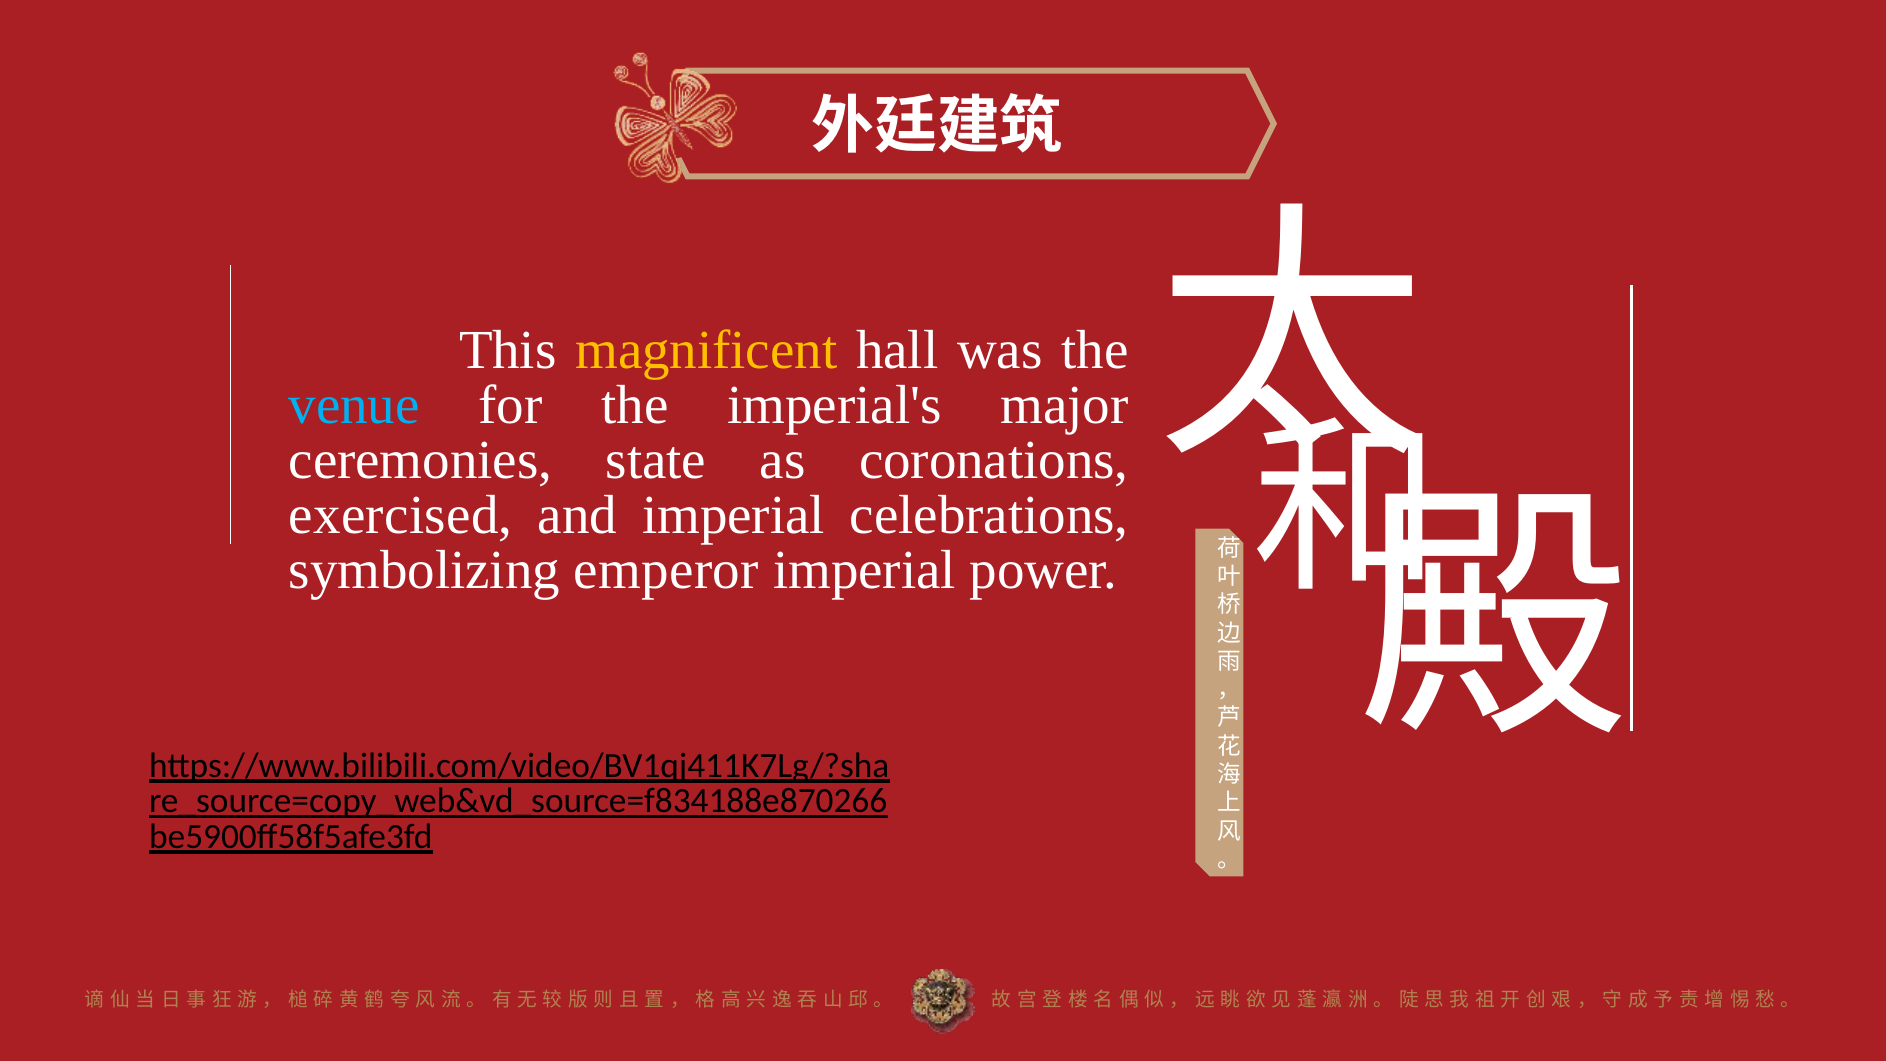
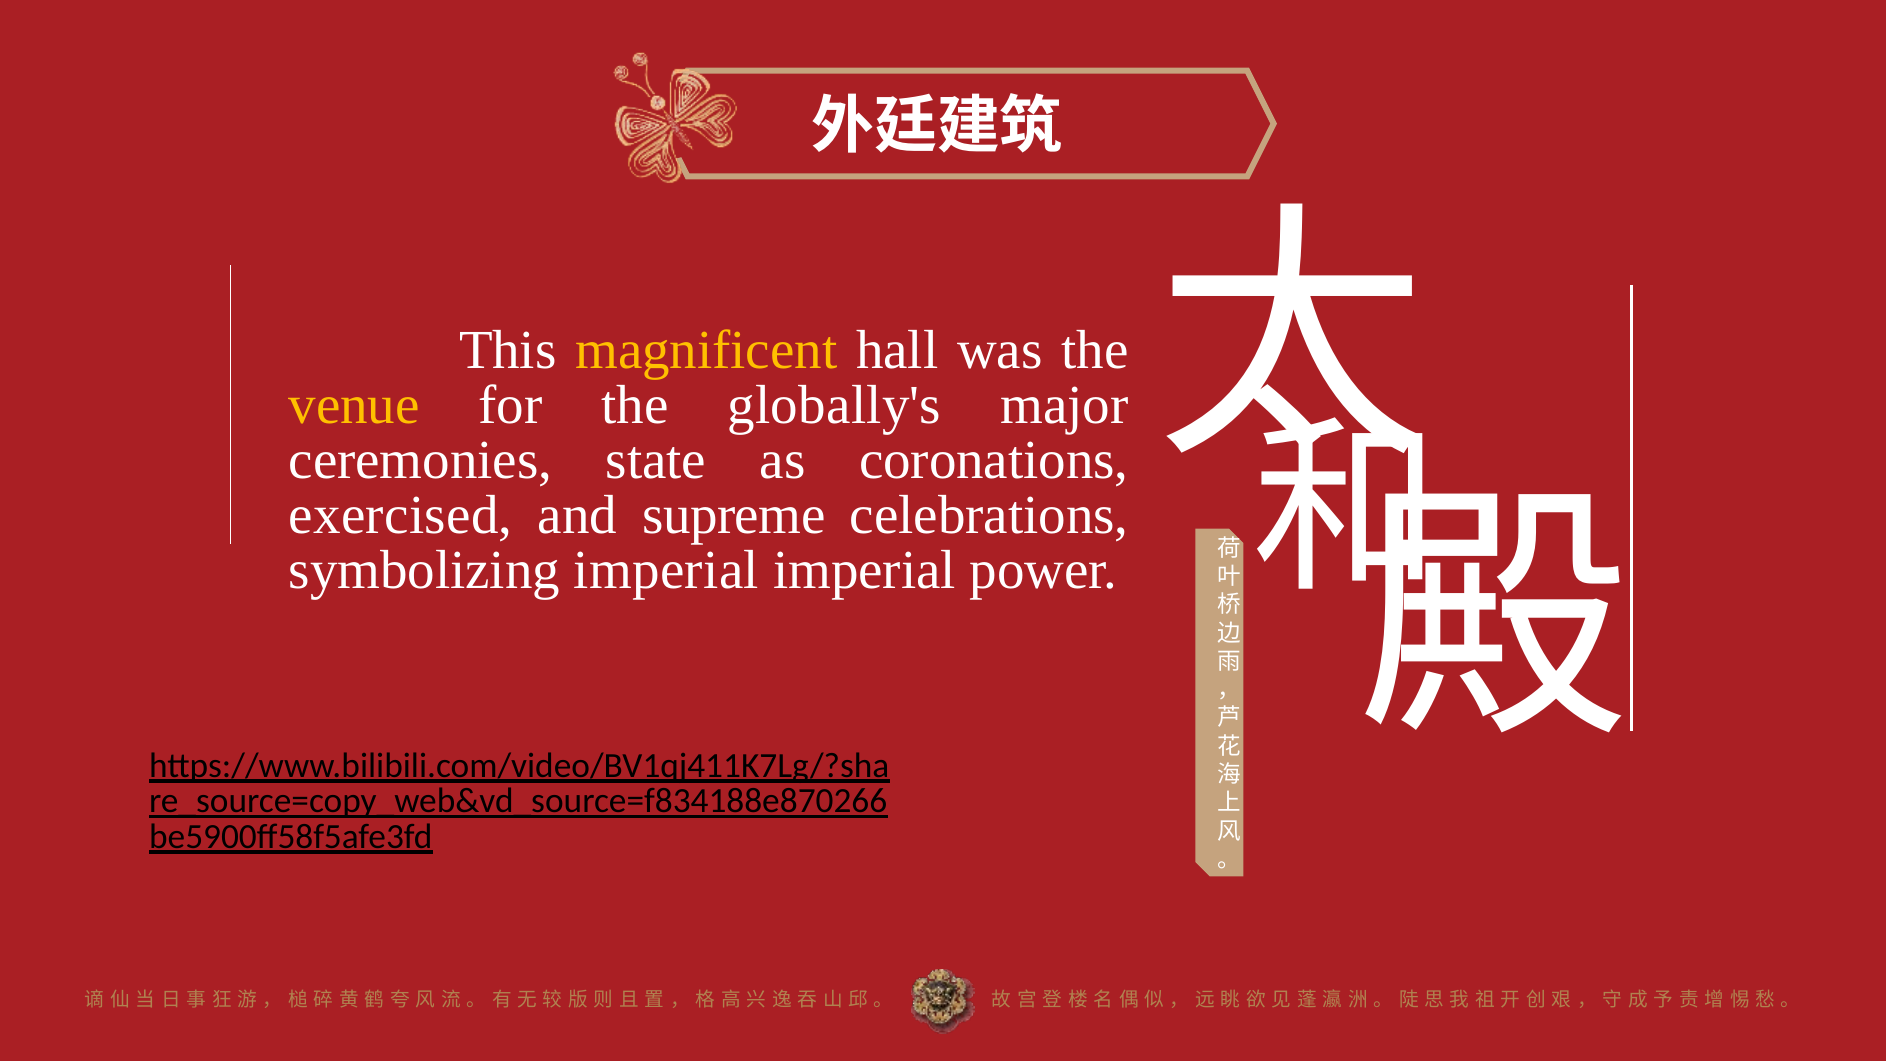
venue colour: light blue -> yellow
imperial's: imperial's -> globally's
and imperial: imperial -> supreme
symbolizing emperor: emperor -> imperial
